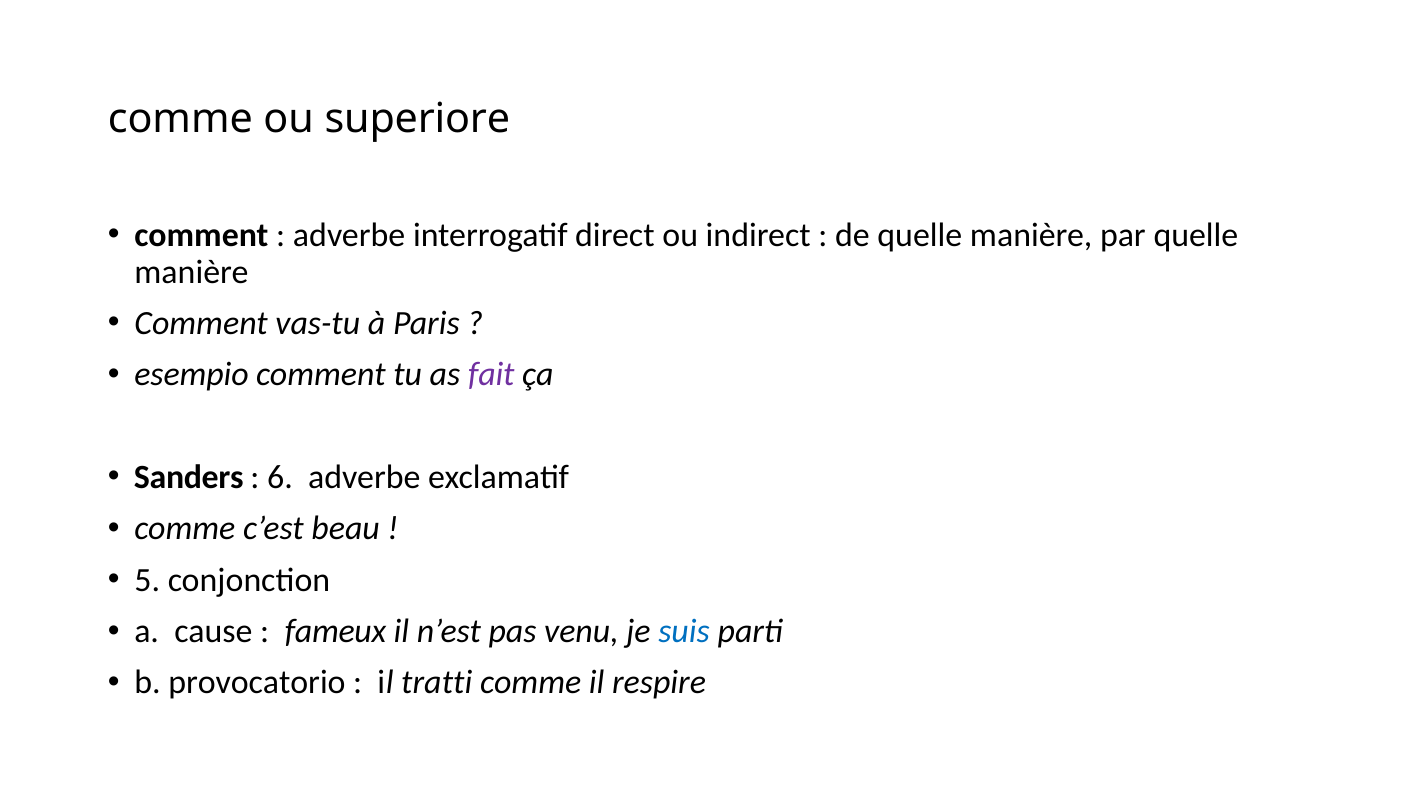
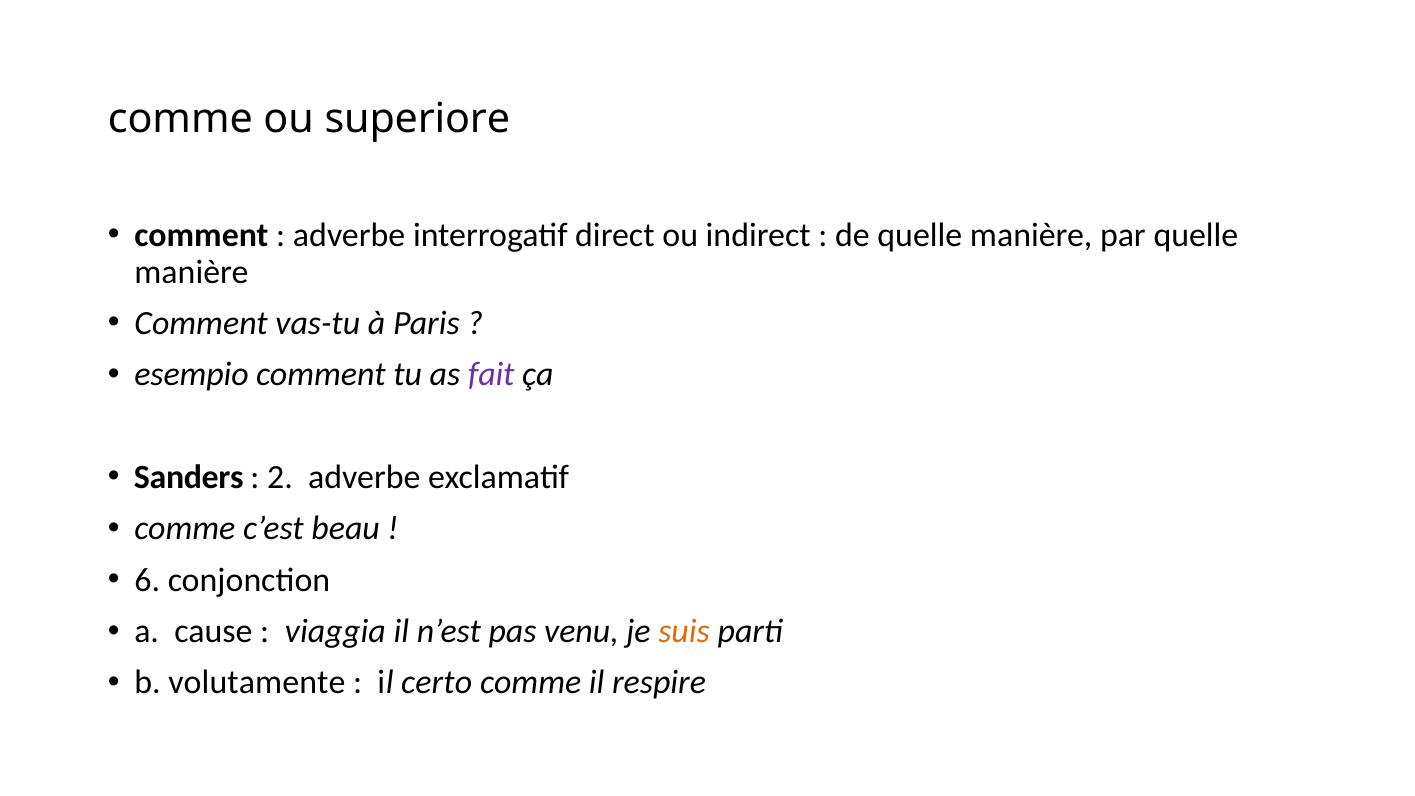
6: 6 -> 2
5: 5 -> 6
fameux: fameux -> viaggia
suis colour: blue -> orange
provocatorio: provocatorio -> volutamente
tratti: tratti -> certo
